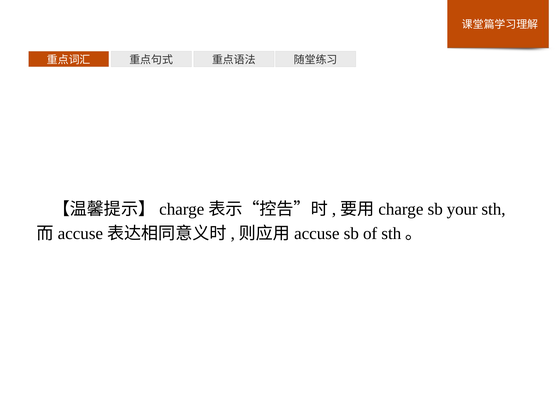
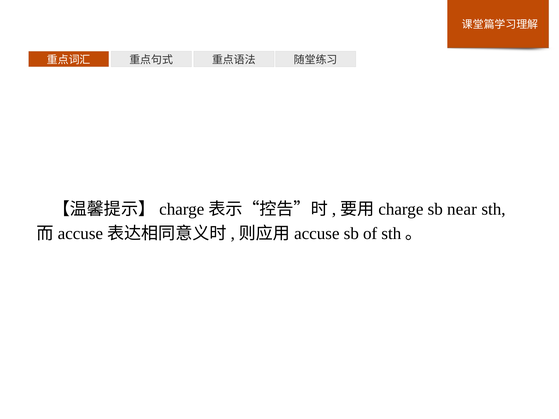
your: your -> near
